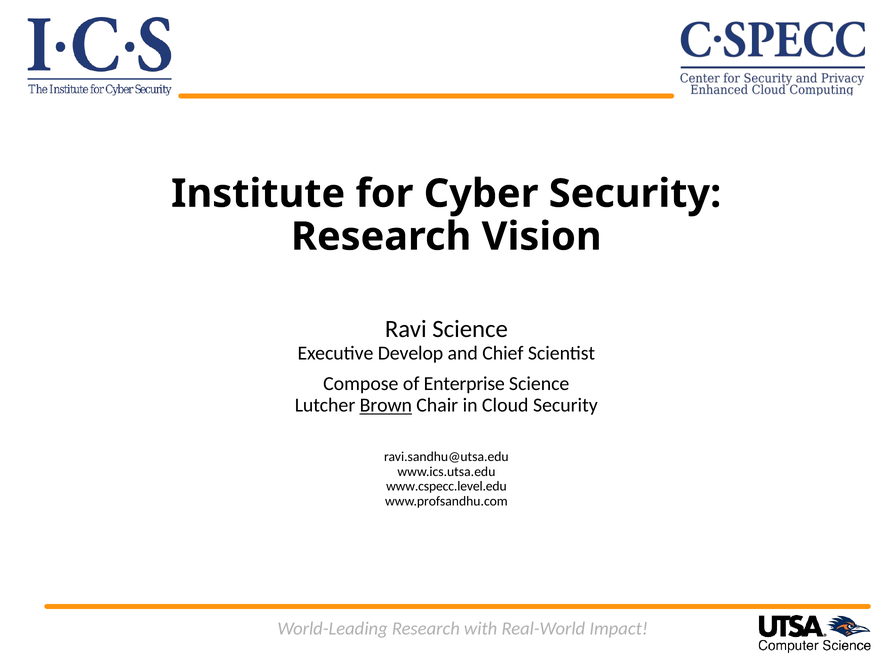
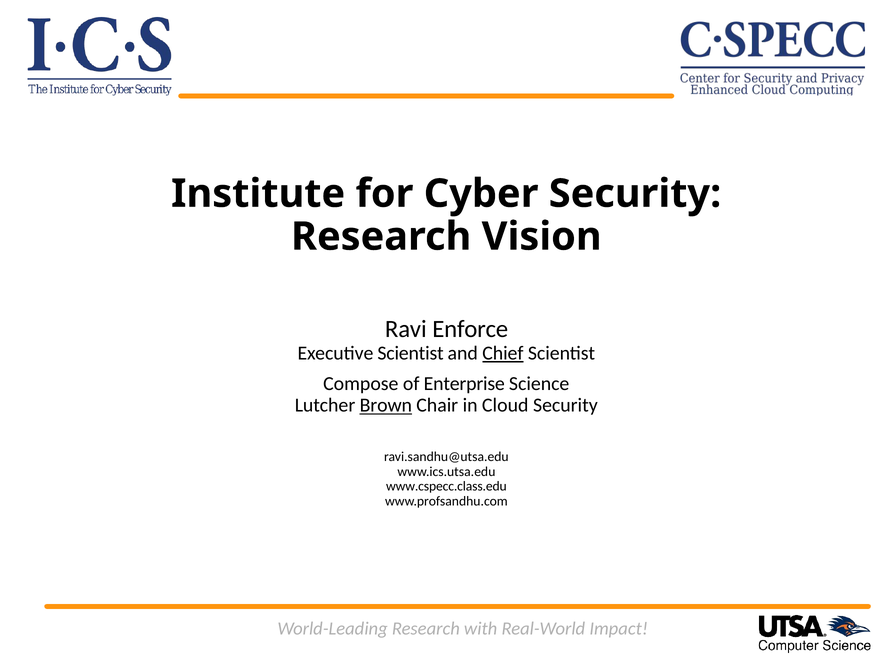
Ravi Science: Science -> Enforce
Executive Develop: Develop -> Scientist
Chief underline: none -> present
www.cspecc.level.edu: www.cspecc.level.edu -> www.cspecc.class.edu
